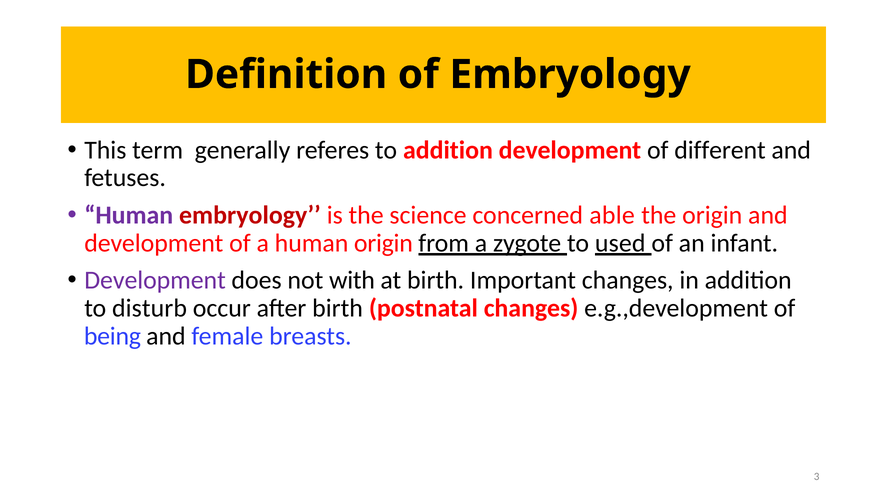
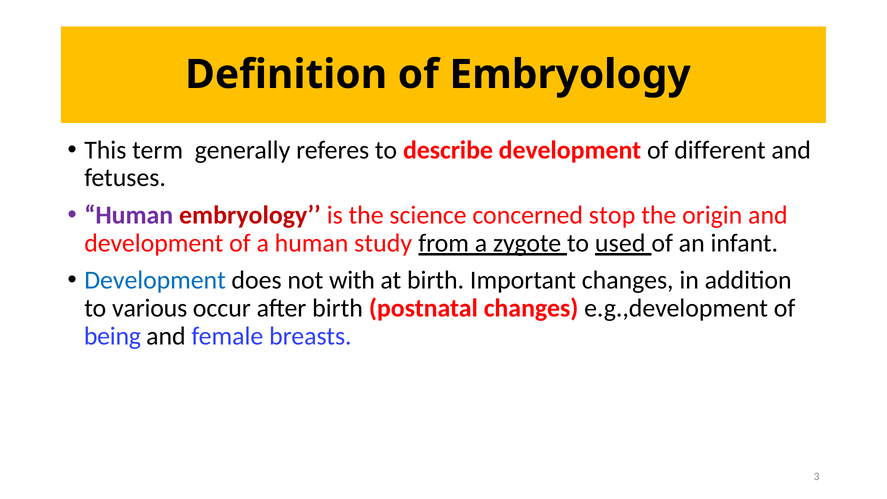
to addition: addition -> describe
able: able -> stop
human origin: origin -> study
Development at (155, 280) colour: purple -> blue
disturb: disturb -> various
